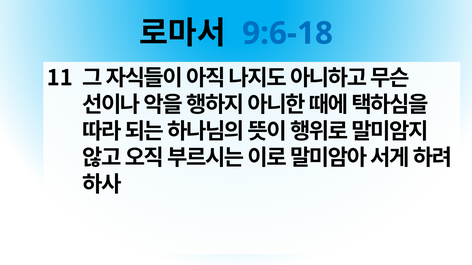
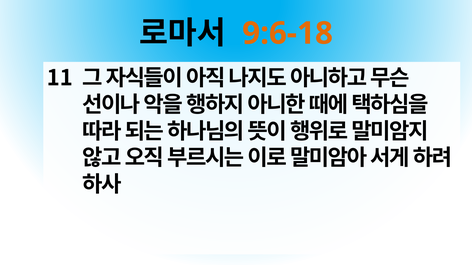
9:6-18 colour: blue -> orange
